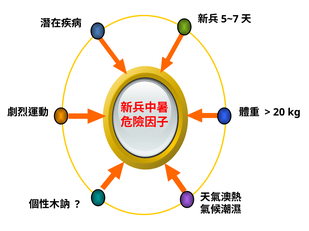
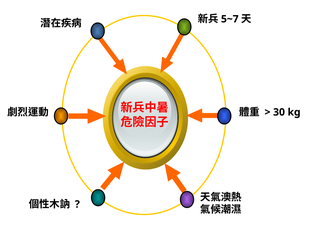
20: 20 -> 30
